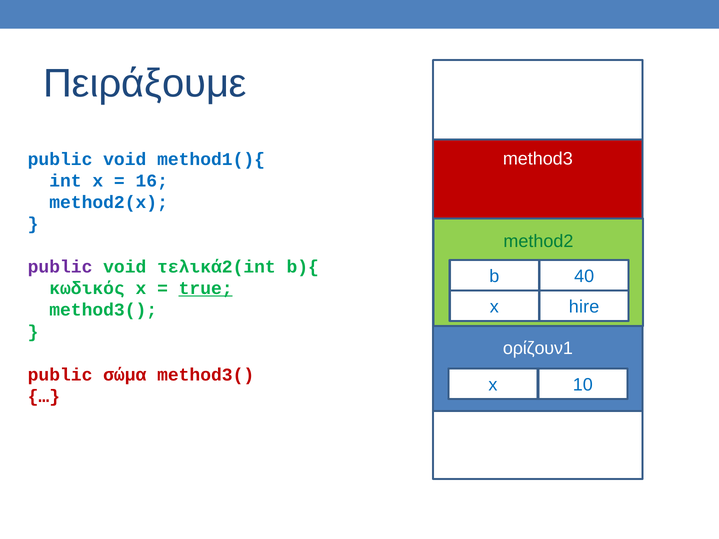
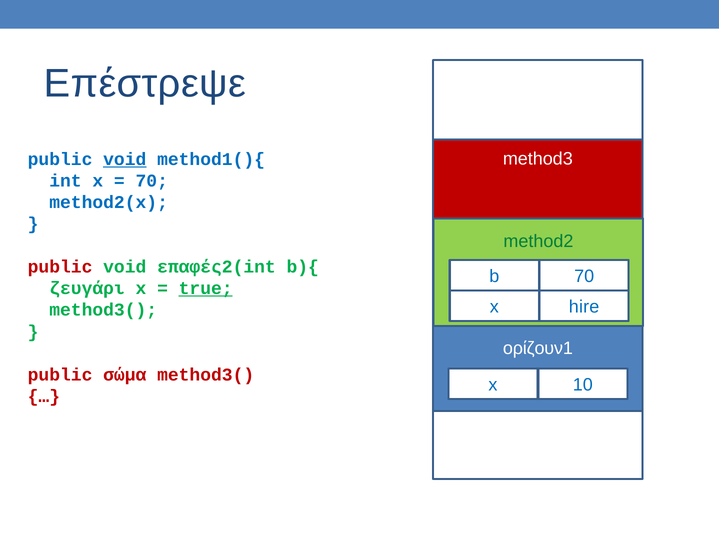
Πειράξουμε: Πειράξουμε -> Επέστρεψε
void at (125, 159) underline: none -> present
16 at (152, 181): 16 -> 70
public at (60, 267) colour: purple -> red
τελικά2(int: τελικά2(int -> επαφές2(int
b 40: 40 -> 70
κωδικός: κωδικός -> ζευγάρι
